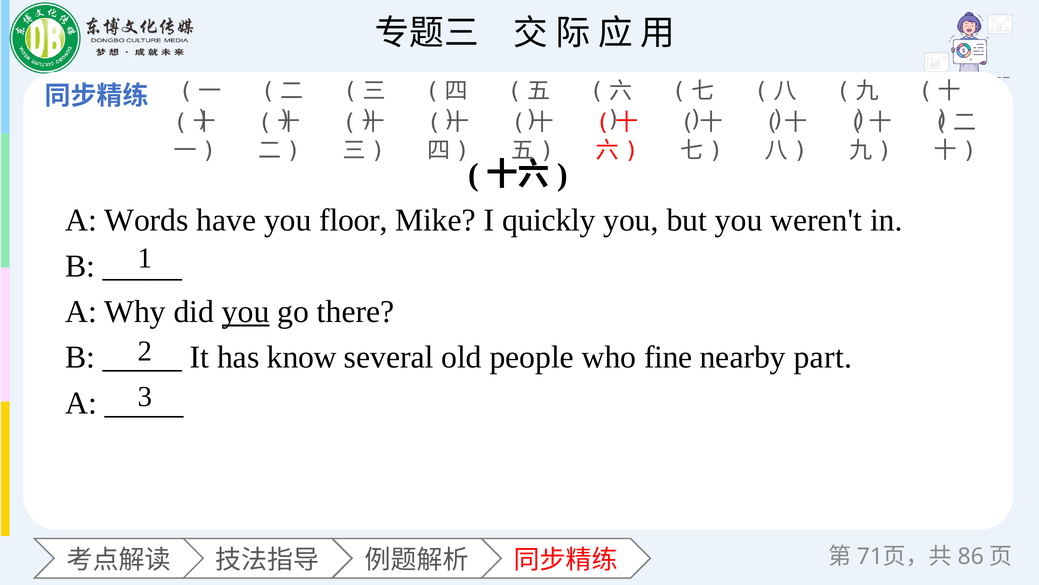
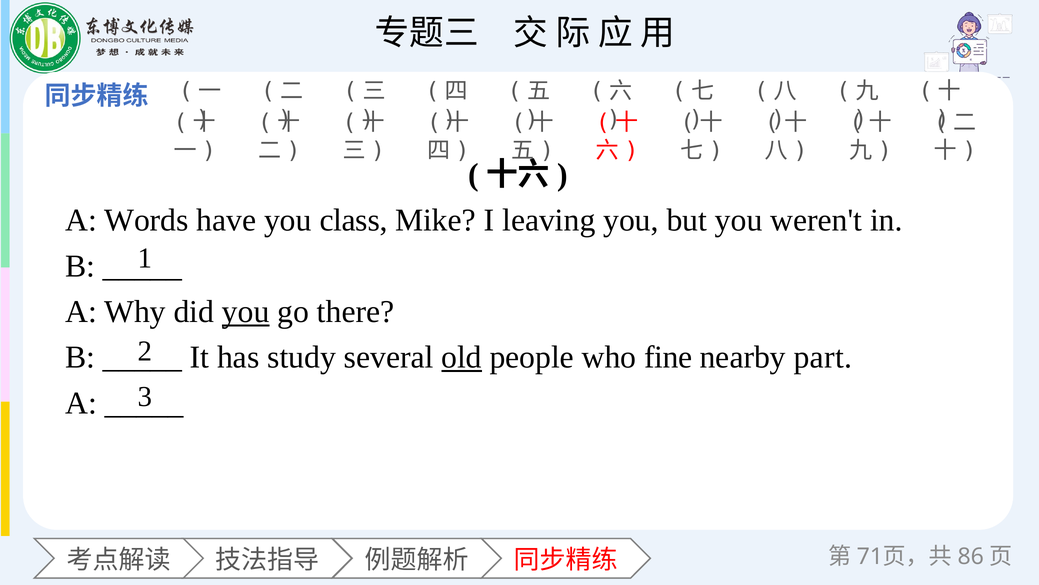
floor: floor -> class
quickly: quickly -> leaving
know: know -> study
old underline: none -> present
